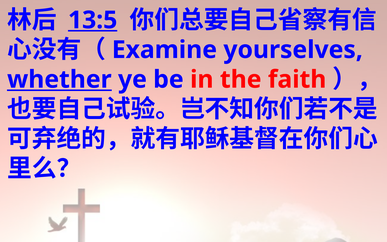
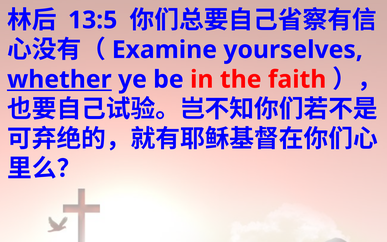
13:5 underline: present -> none
